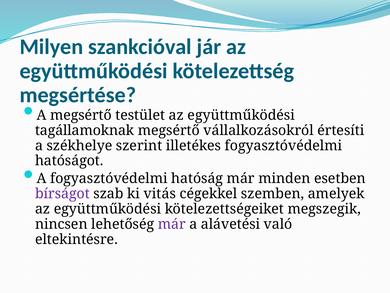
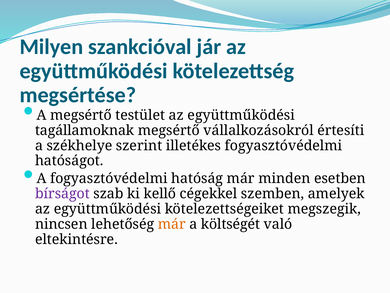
vitás: vitás -> kellő
már at (172, 224) colour: purple -> orange
alávetési: alávetési -> költségét
